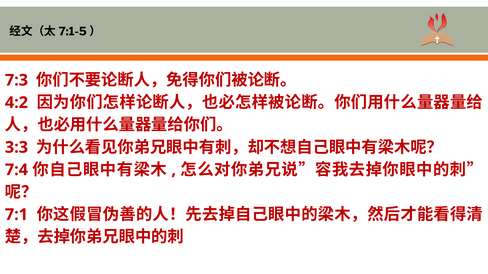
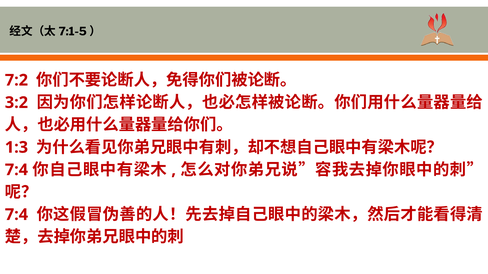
7:3: 7:3 -> 7:2
4:2: 4:2 -> 3:2
3:3: 3:3 -> 1:3
7:1 at (16, 215): 7:1 -> 7:4
